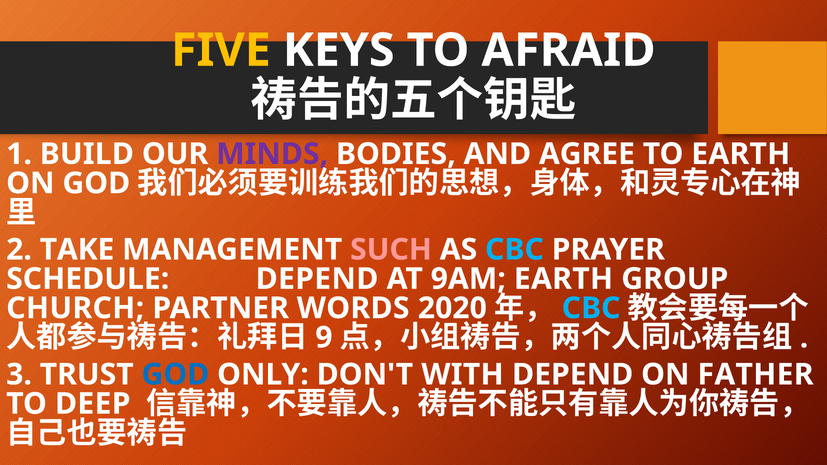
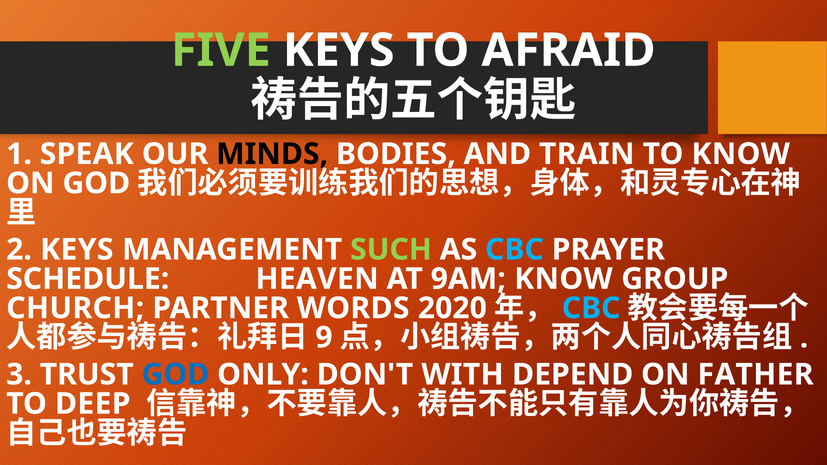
FIVE colour: yellow -> light green
BUILD: BUILD -> SPEAK
MINDS colour: purple -> black
AGREE: AGREE -> TRAIN
TO EARTH: EARTH -> KNOW
2 TAKE: TAKE -> KEYS
SUCH colour: pink -> light green
SCHEDULE DEPEND: DEPEND -> HEAVEN
9AM EARTH: EARTH -> KNOW
